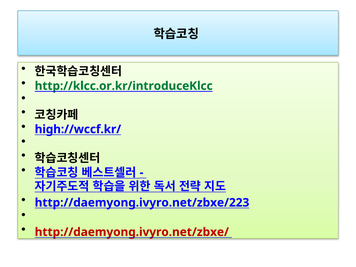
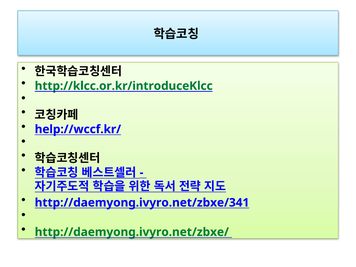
high://wccf.kr/: high://wccf.kr/ -> help://wccf.kr/
http://daemyong.ivyro.net/zbxe/223: http://daemyong.ivyro.net/zbxe/223 -> http://daemyong.ivyro.net/zbxe/341
http://daemyong.ivyro.net/zbxe/ colour: red -> green
